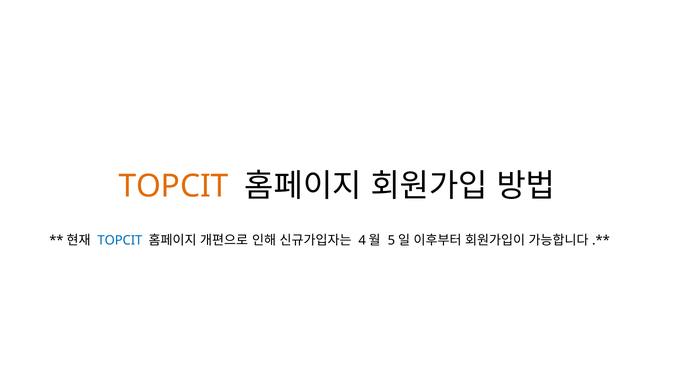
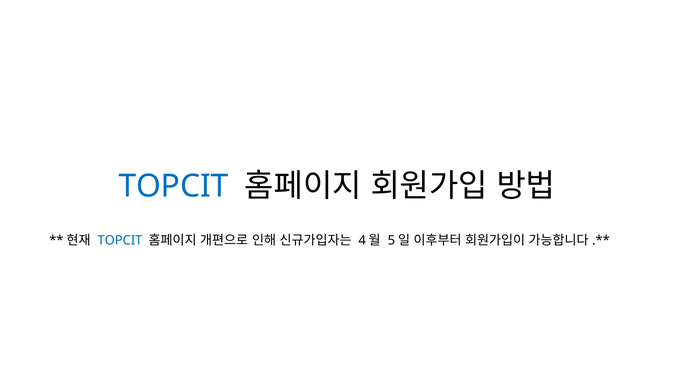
TOPCIT at (174, 186) colour: orange -> blue
